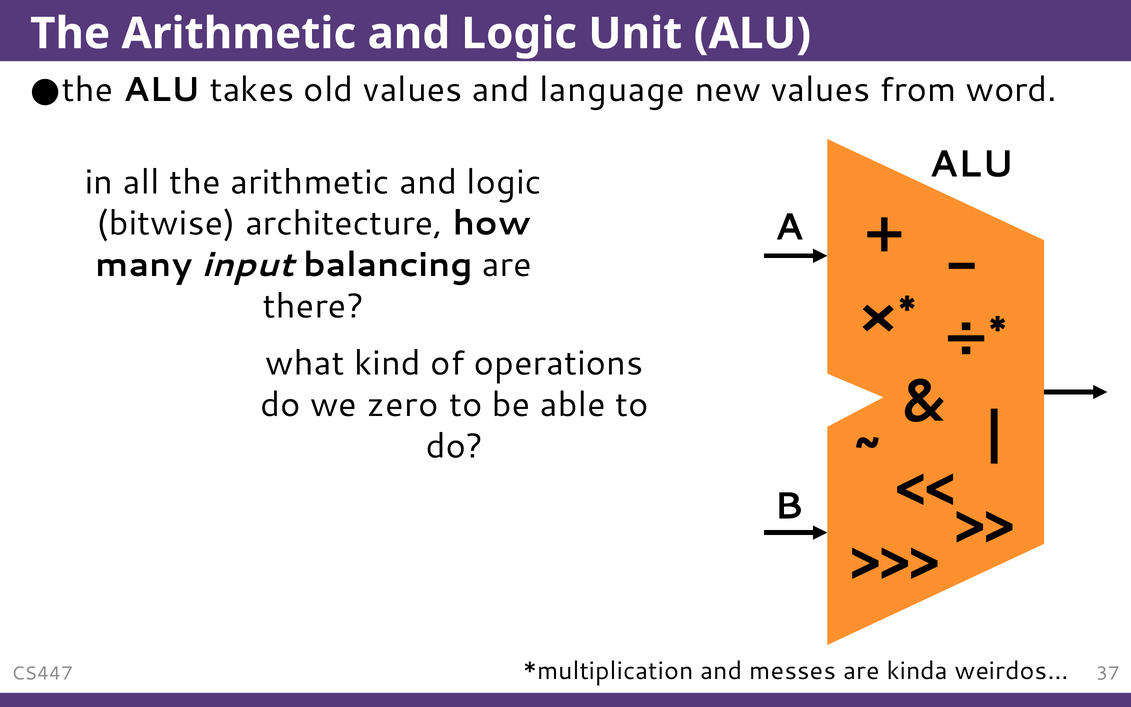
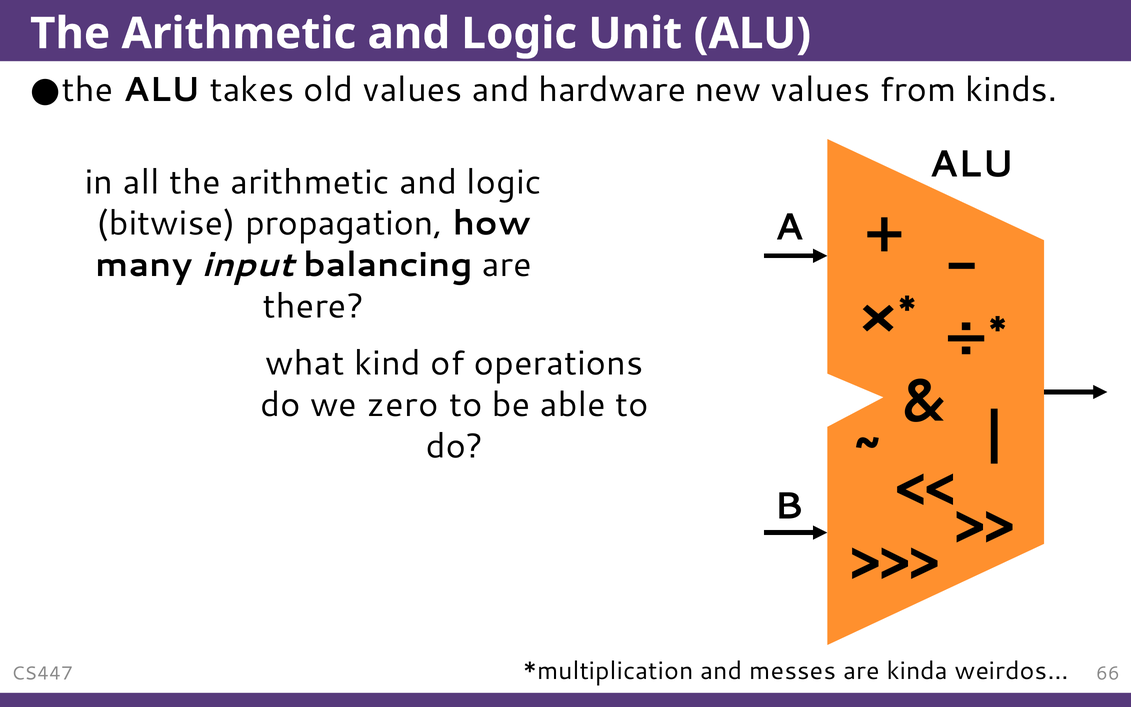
language: language -> hardware
word: word -> kinds
architecture: architecture -> propagation
37: 37 -> 66
